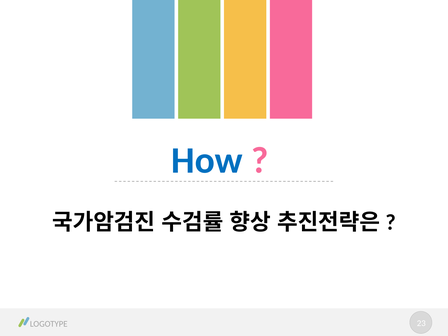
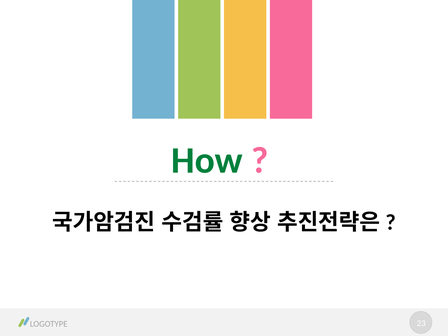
How colour: blue -> green
